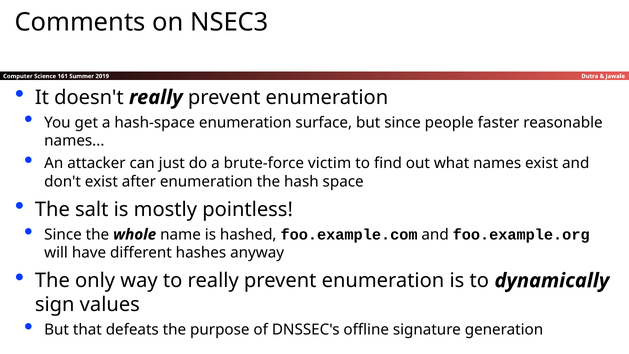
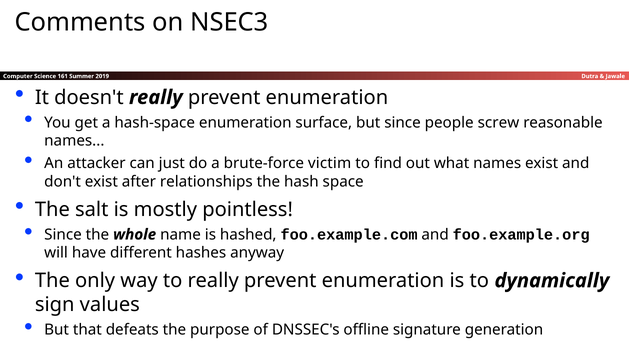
faster: faster -> screw
after enumeration: enumeration -> relationships
